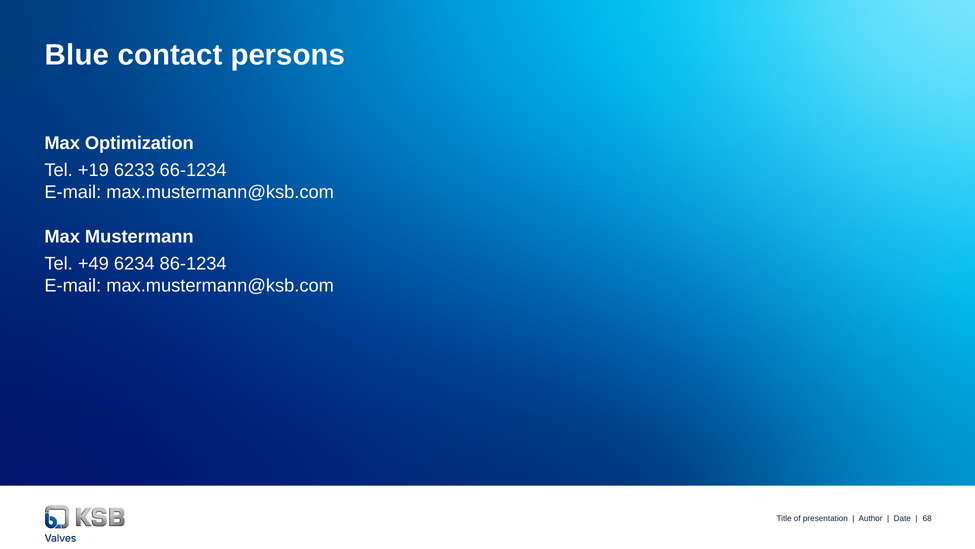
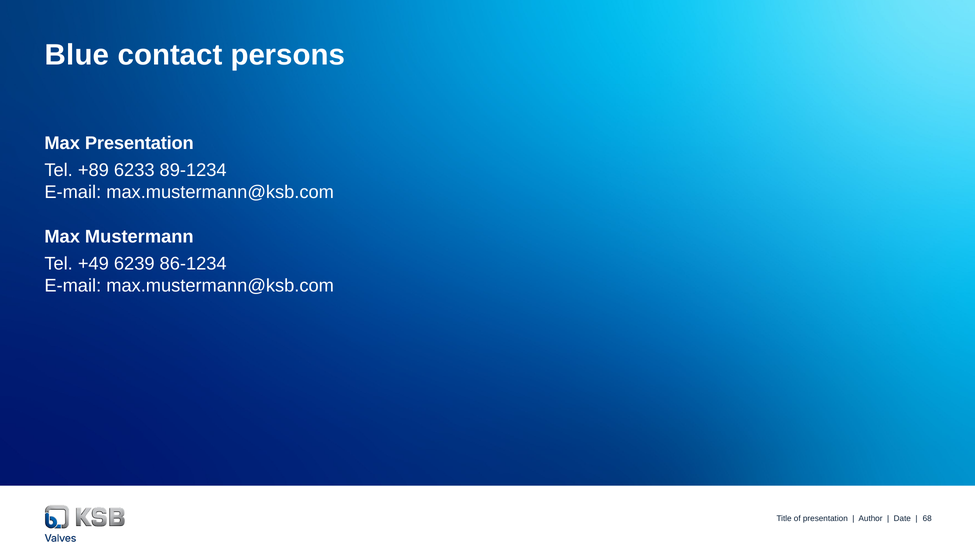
Max Optimization: Optimization -> Presentation
+19: +19 -> +89
66-1234: 66-1234 -> 89-1234
6234: 6234 -> 6239
